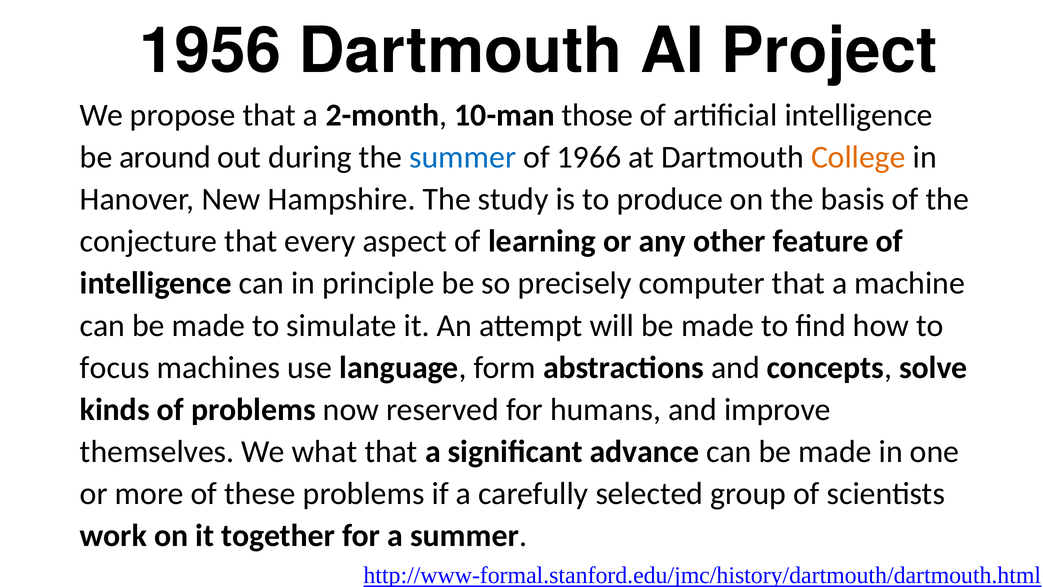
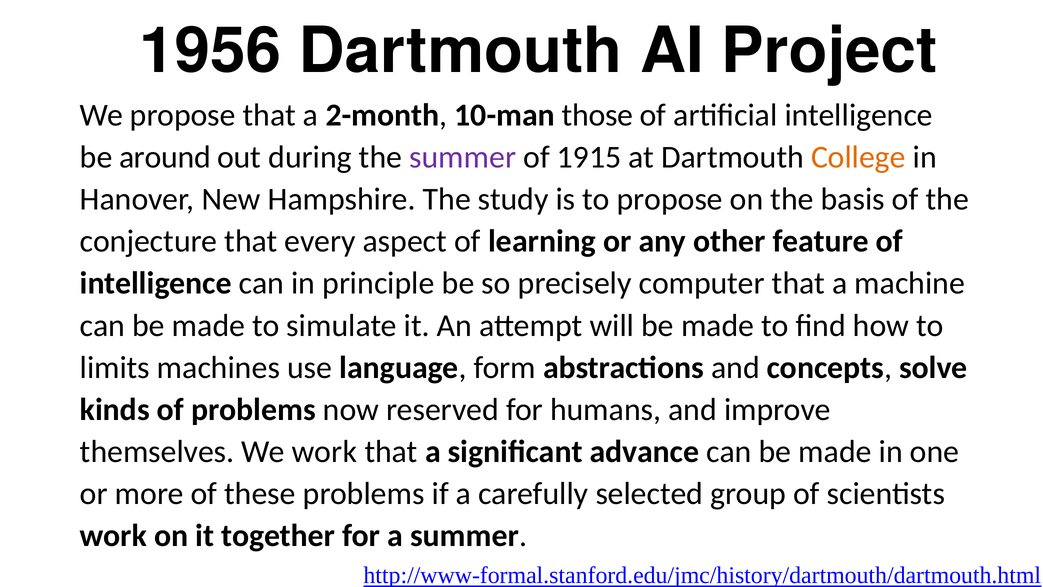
summer at (463, 157) colour: blue -> purple
1966: 1966 -> 1915
to produce: produce -> propose
focus: focus -> limits
We what: what -> work
